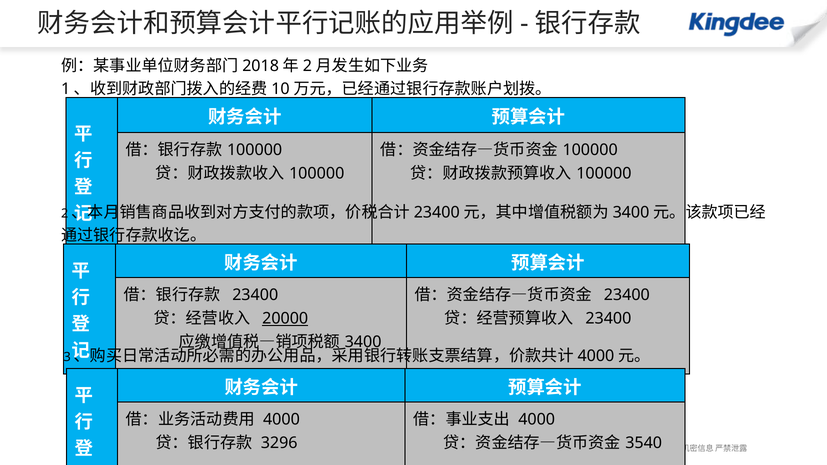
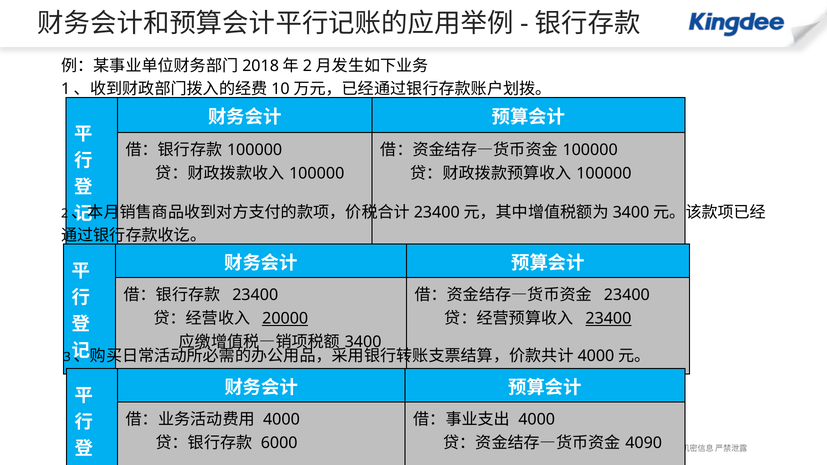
23400 at (608, 319) underline: none -> present
3296: 3296 -> 6000
3540: 3540 -> 4090
